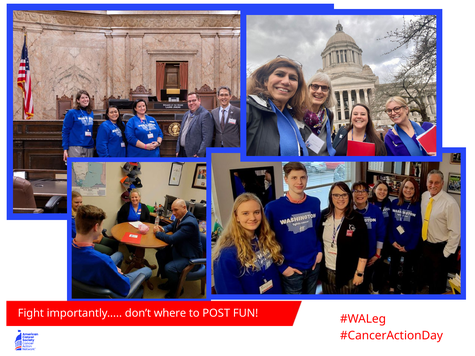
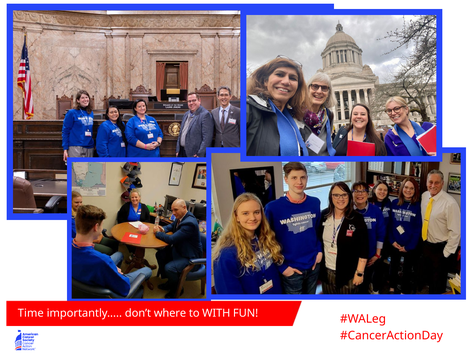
Fight: Fight -> Time
POST: POST -> WITH
